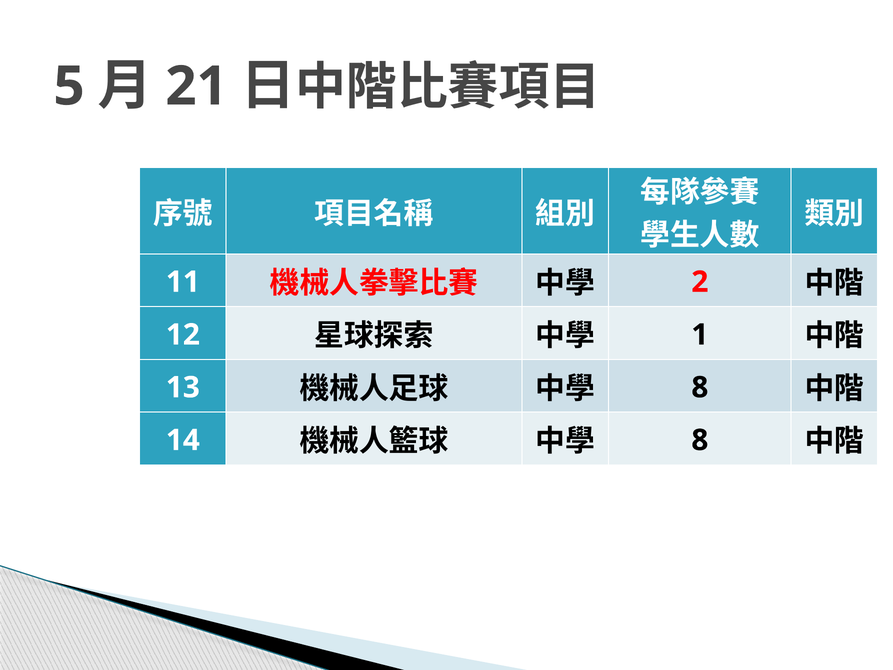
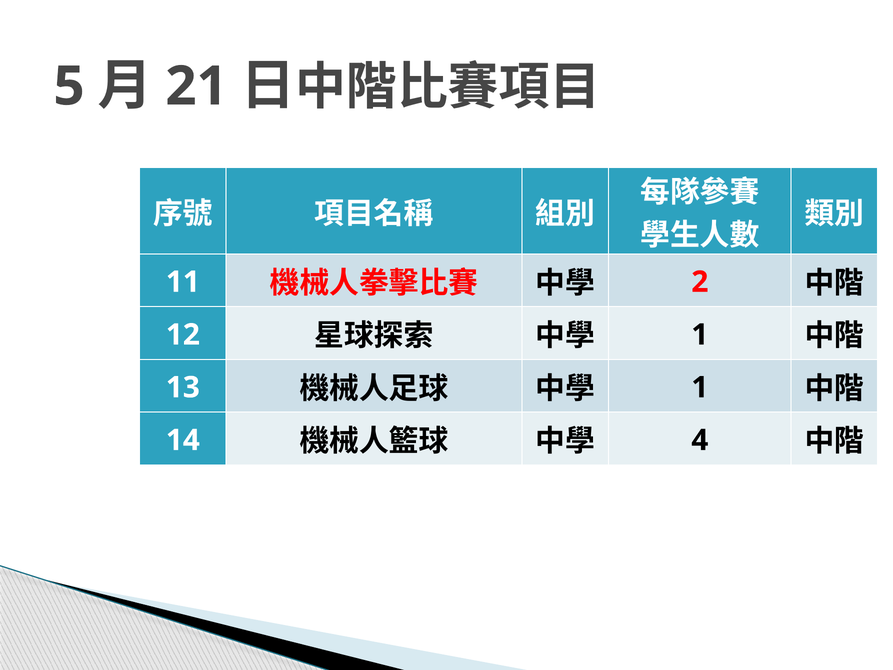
8 at (700, 387): 8 -> 1
8 at (700, 440): 8 -> 4
